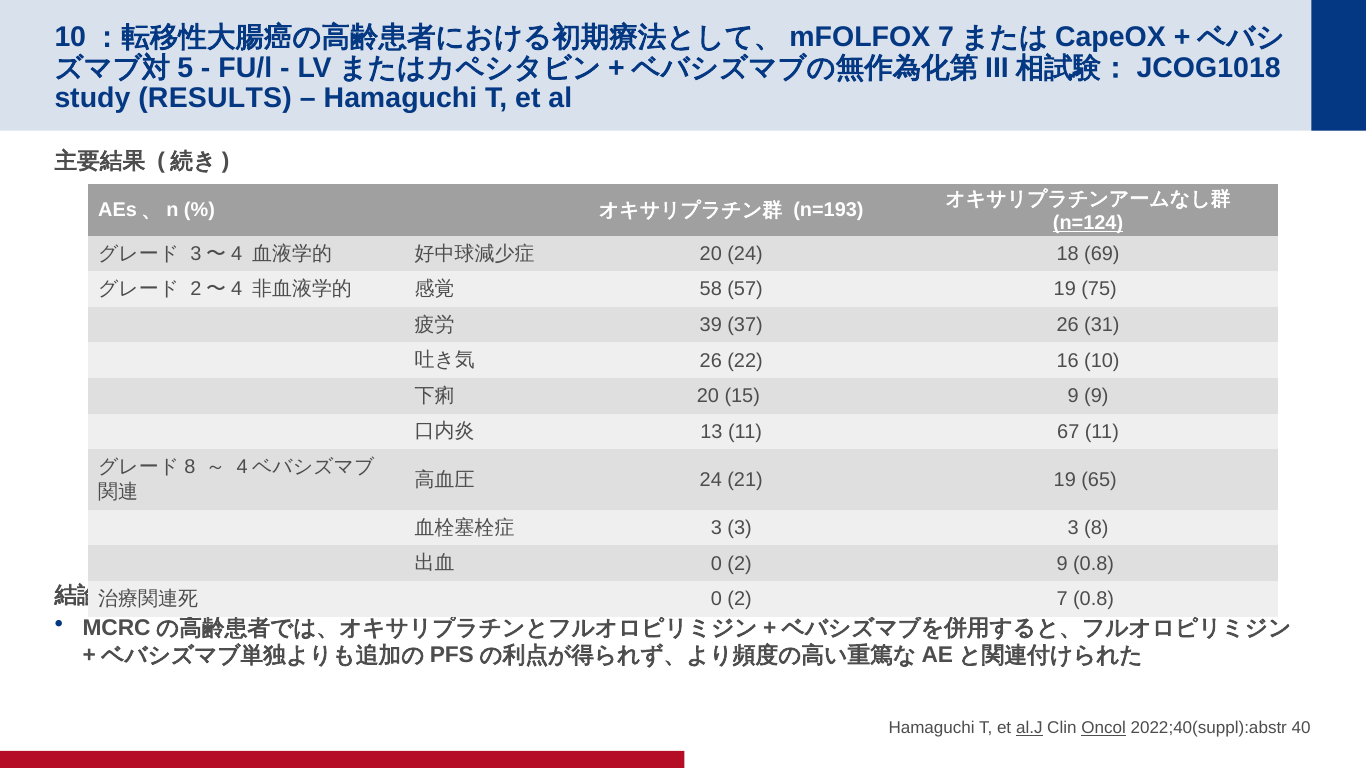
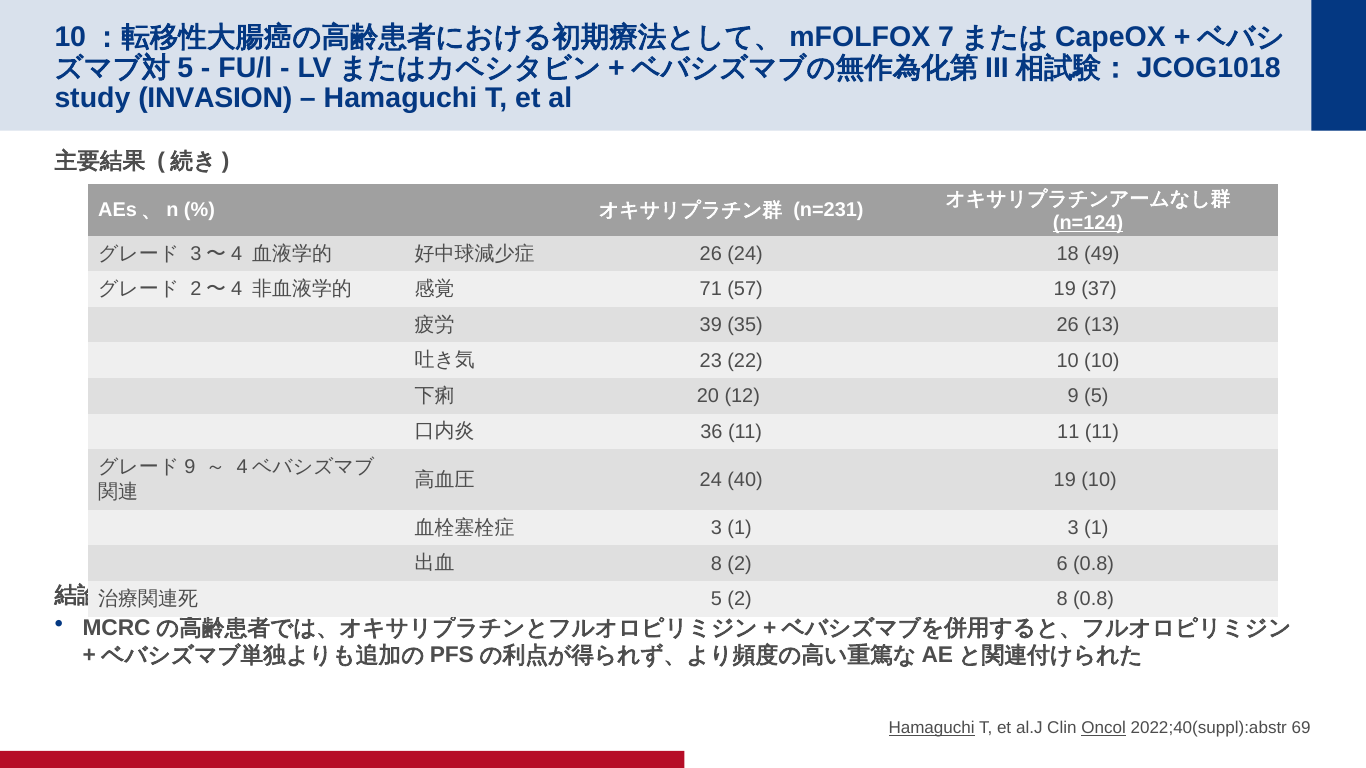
RESULTS: RESULTS -> INVASION
n=193: n=193 -> n=231
20 at (711, 254): 20 -> 26
69: 69 -> 49
58: 58 -> 71
75: 75 -> 37
37: 37 -> 35
31: 31 -> 13
26 at (711, 361): 26 -> 23
22 16: 16 -> 10
15: 15 -> 12
9 9: 9 -> 5
13: 13 -> 36
67 at (1068, 432): 67 -> 11
8 at (190, 467): 8 -> 9
21: 21 -> 40
19 65: 65 -> 10
3 at (740, 528): 3 -> 1
8 at (1096, 528): 8 -> 1
0 at (716, 564): 0 -> 8
2 9: 9 -> 6
0 at (716, 599): 0 -> 5
2 7: 7 -> 8
Hamaguchi at (932, 728) underline: none -> present
al.J underline: present -> none
40: 40 -> 69
